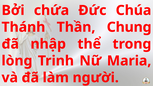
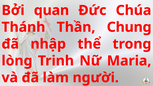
chứa: chứa -> quan
